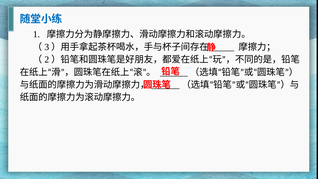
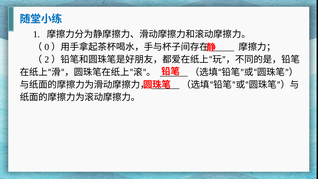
3: 3 -> 0
